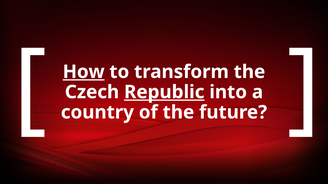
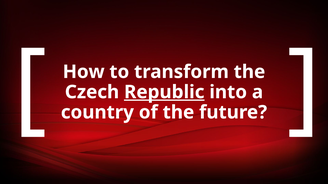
How underline: present -> none
